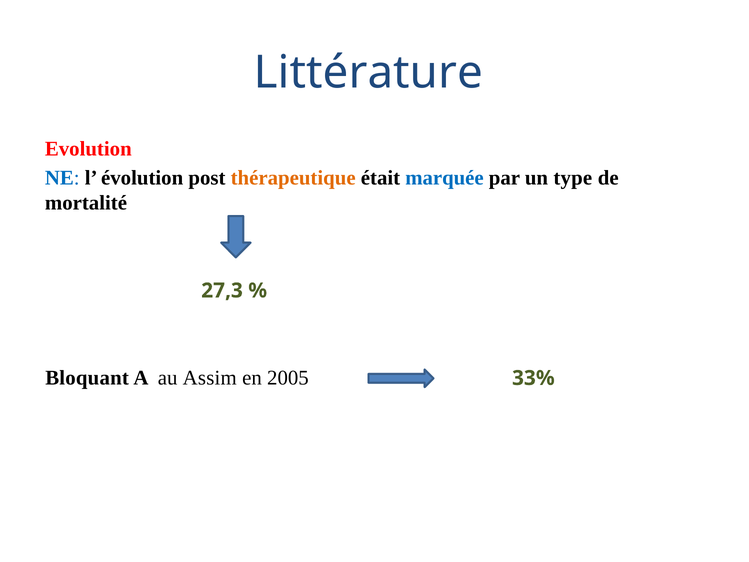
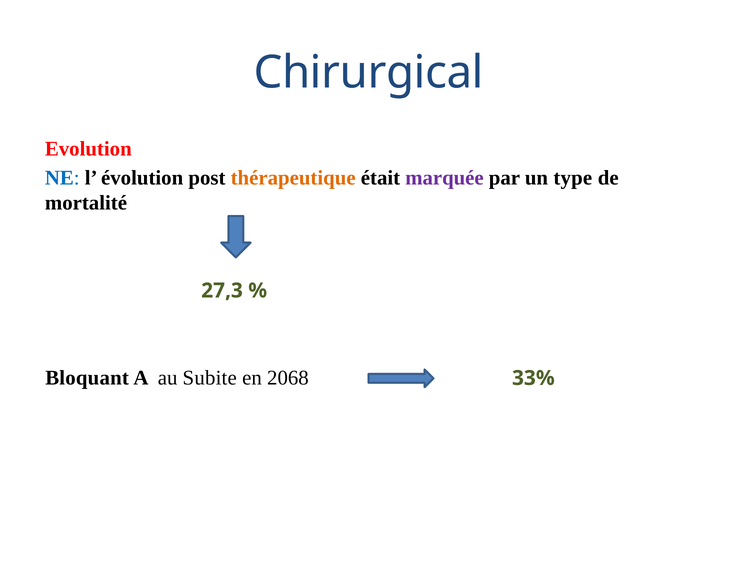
Littérature: Littérature -> Chirurgical
marquée colour: blue -> purple
Assim: Assim -> Subite
2005: 2005 -> 2068
